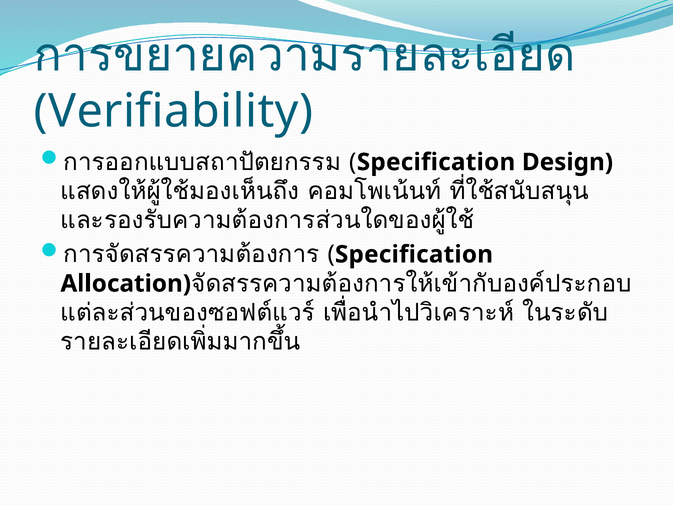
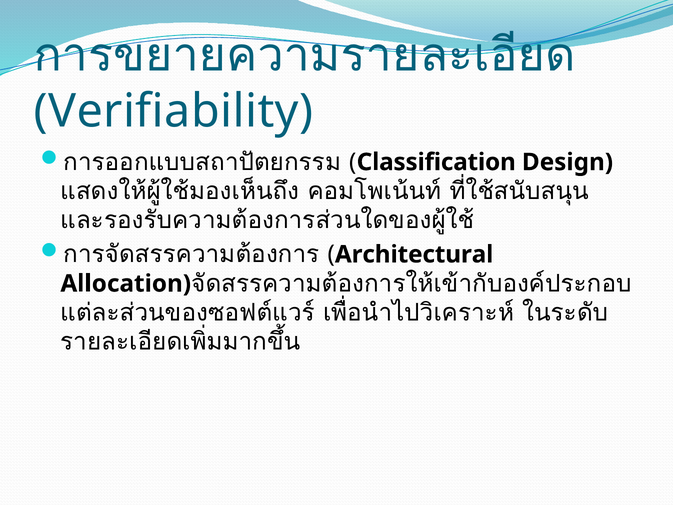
Specification at (436, 162): Specification -> Classification
Specification at (414, 254): Specification -> Architectural
